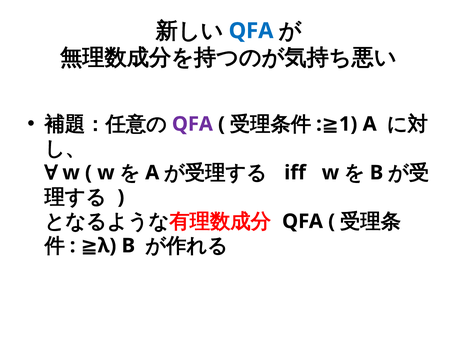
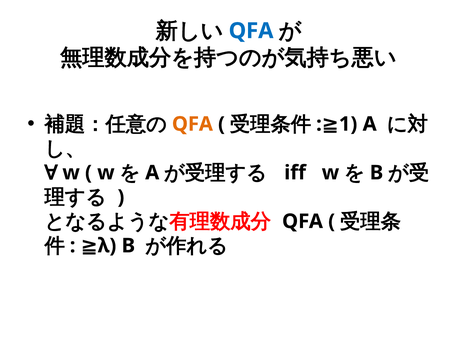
QFA at (192, 124) colour: purple -> orange
